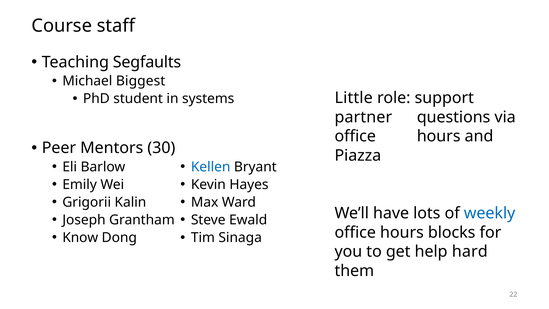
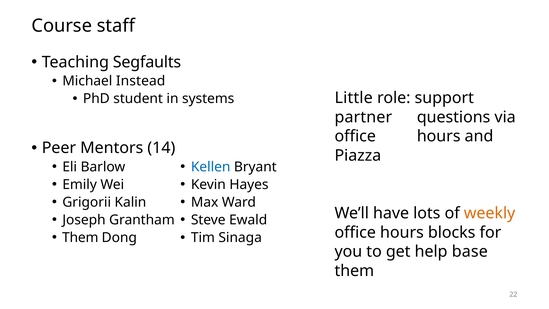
Biggest: Biggest -> Instead
30: 30 -> 14
weekly colour: blue -> orange
Know at (80, 238): Know -> Them
hard: hard -> base
